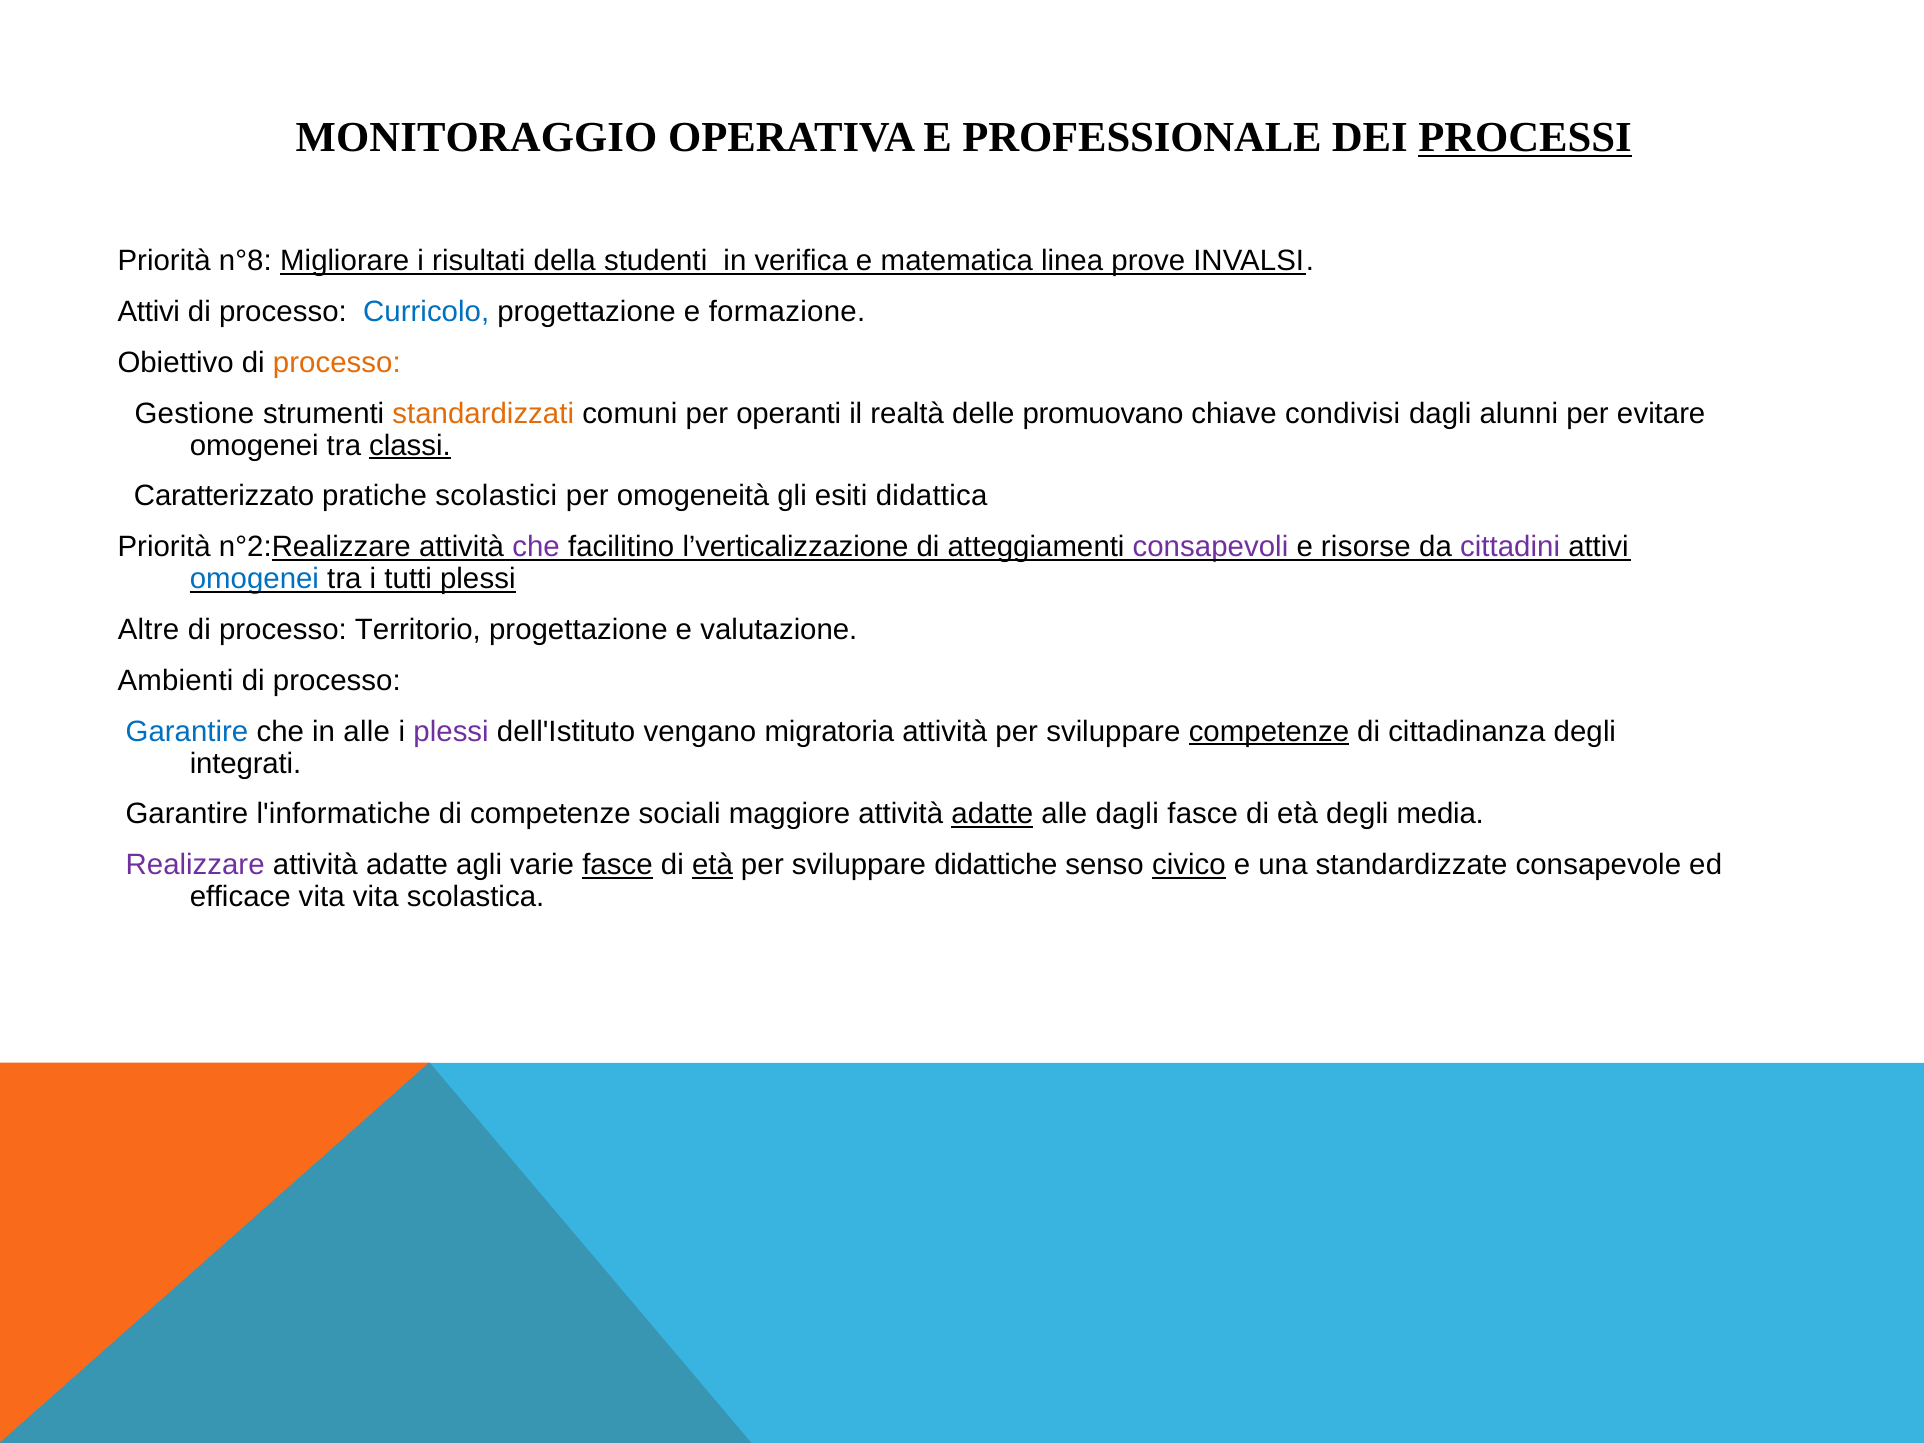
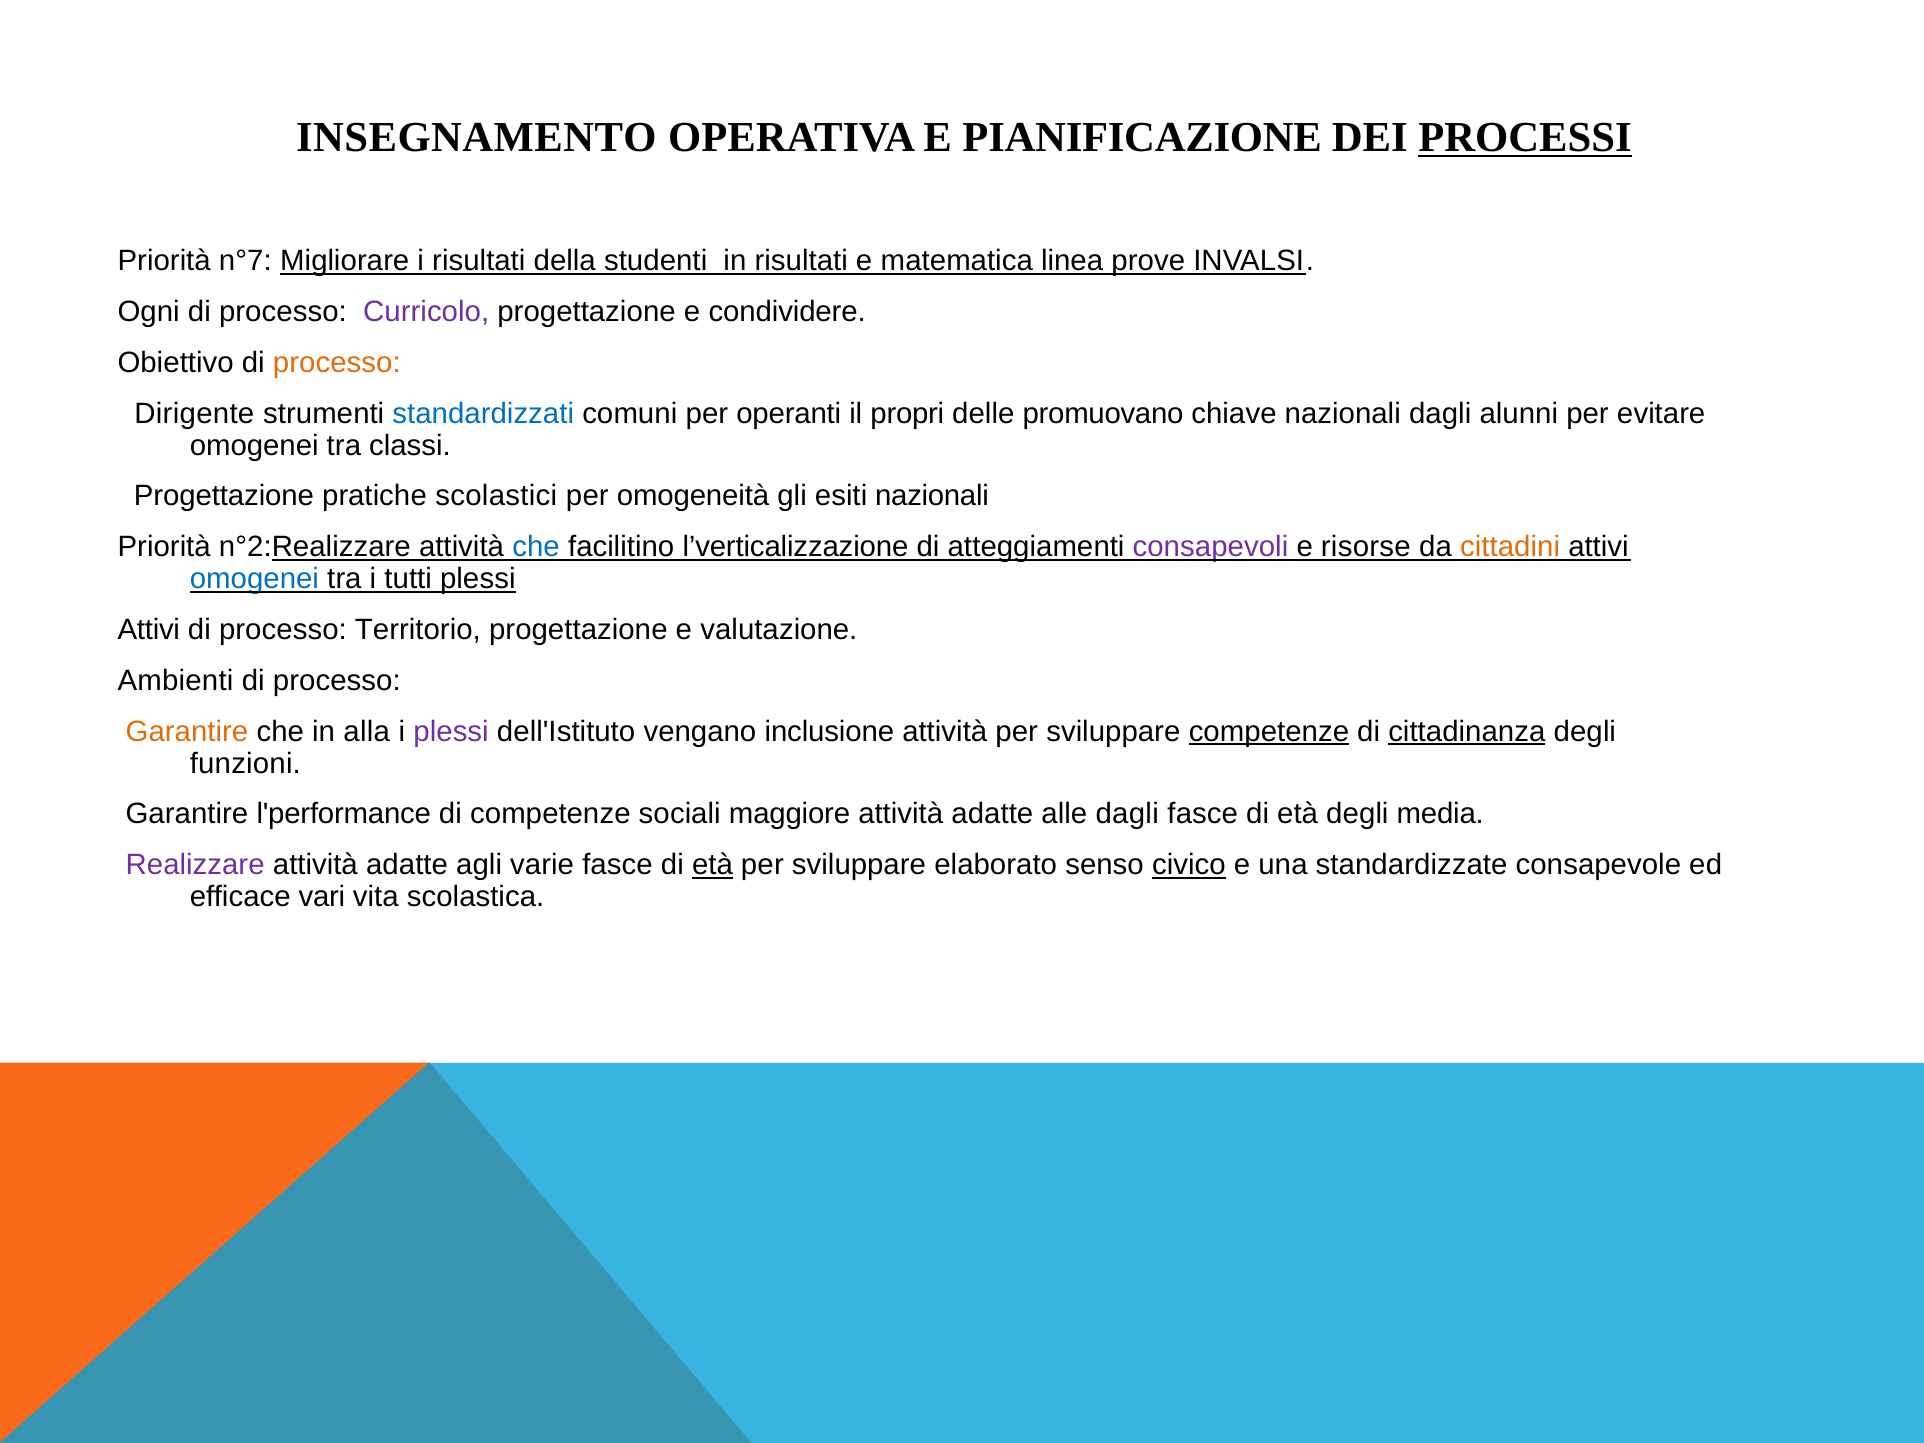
MONITORAGGIO: MONITORAGGIO -> INSEGNAMENTO
PROFESSIONALE: PROFESSIONALE -> PIANIFICAZIONE
n°8: n°8 -> n°7
in verifica: verifica -> risultati
Attivi at (149, 312): Attivi -> Ogni
Curricolo colour: blue -> purple
formazione: formazione -> condividere
Gestione: Gestione -> Dirigente
standardizzati colour: orange -> blue
realtà: realtà -> propri
chiave condivisi: condivisi -> nazionali
classi underline: present -> none
Caratterizzato at (224, 496): Caratterizzato -> Progettazione
esiti didattica: didattica -> nazionali
che at (536, 547) colour: purple -> blue
cittadini colour: purple -> orange
Altre at (149, 630): Altre -> Attivi
Garantire at (187, 732) colour: blue -> orange
in alle: alle -> alla
migratoria: migratoria -> inclusione
cittadinanza underline: none -> present
integrati: integrati -> funzioni
l'informatiche: l'informatiche -> l'performance
adatte at (992, 814) underline: present -> none
fasce at (617, 865) underline: present -> none
didattiche: didattiche -> elaborato
efficace vita: vita -> vari
